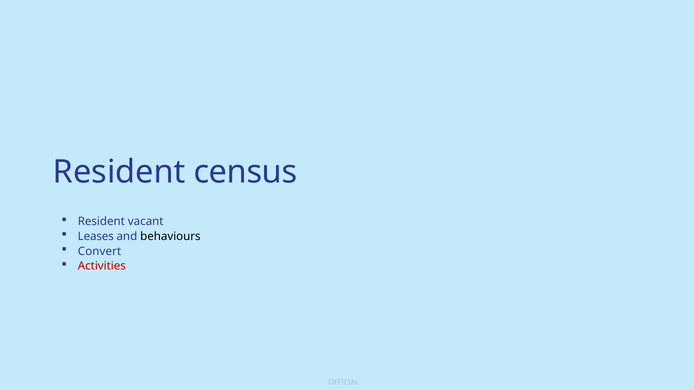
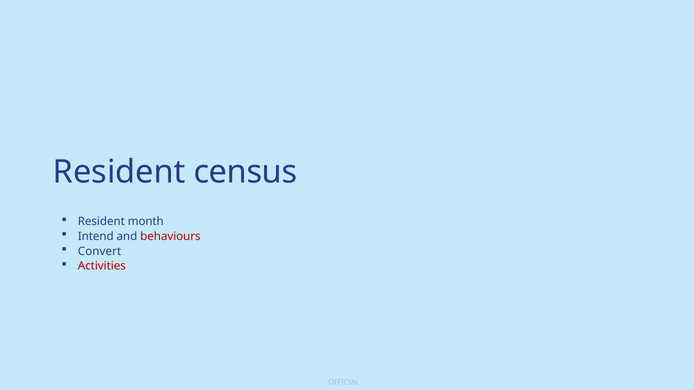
vacant: vacant -> month
Leases: Leases -> Intend
behaviours colour: black -> red
